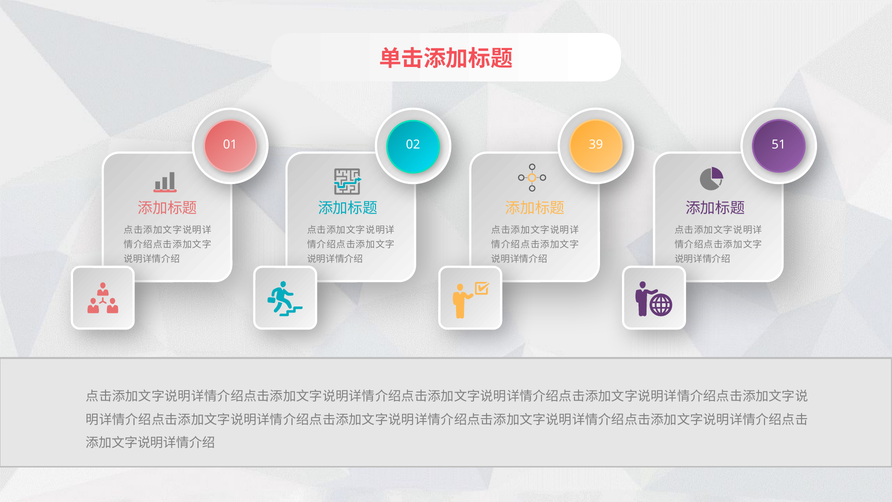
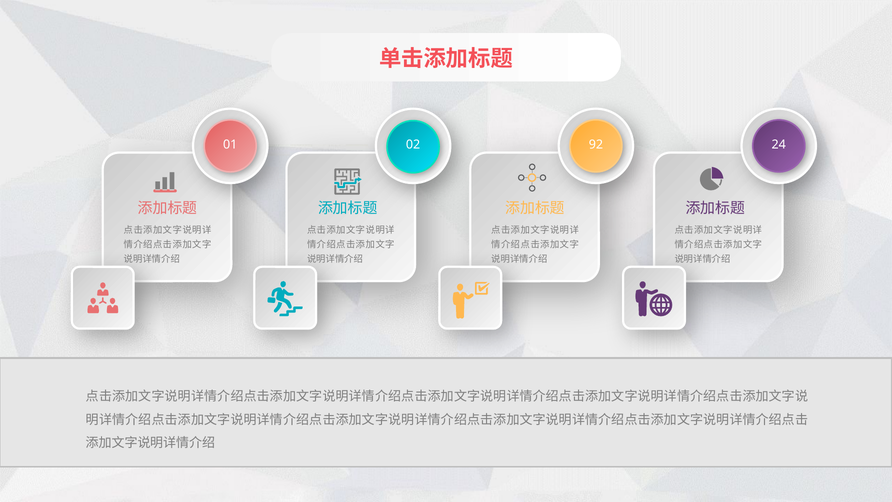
51: 51 -> 24
39: 39 -> 92
